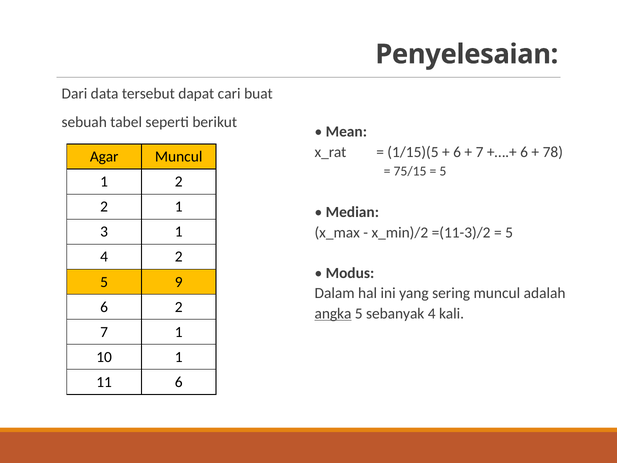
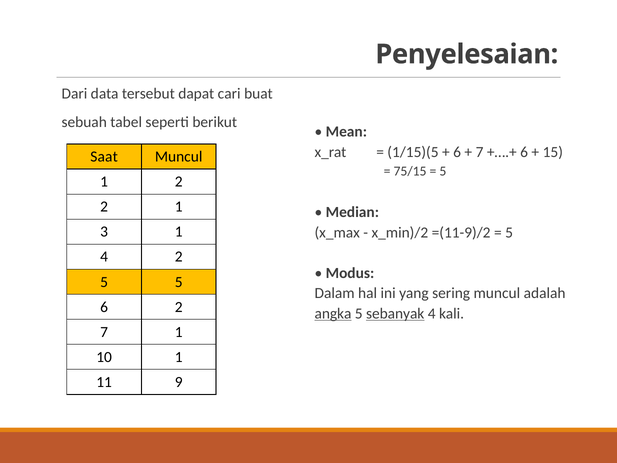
78: 78 -> 15
Agar: Agar -> Saat
=(11-3)/2: =(11-3)/2 -> =(11-9)/2
5 9: 9 -> 5
sebanyak underline: none -> present
11 6: 6 -> 9
